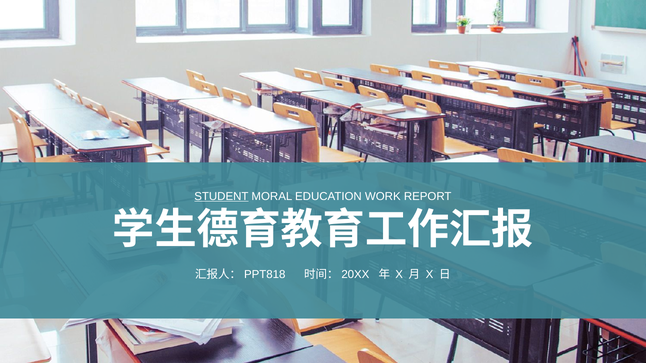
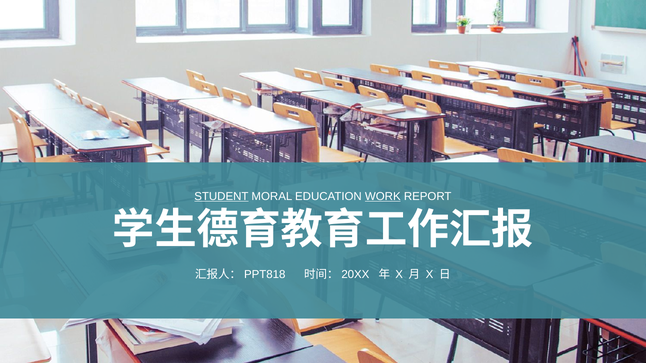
WORK underline: none -> present
